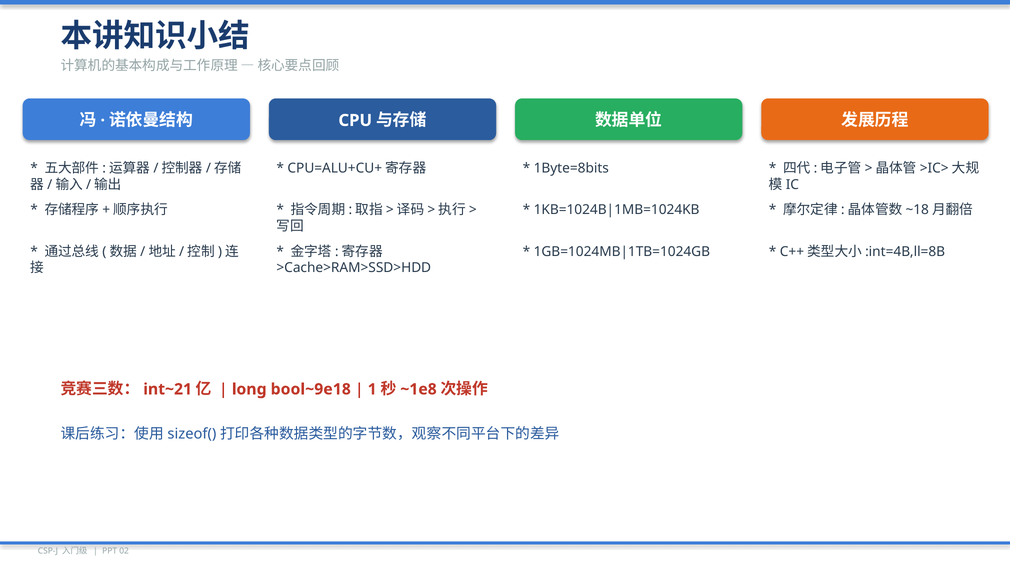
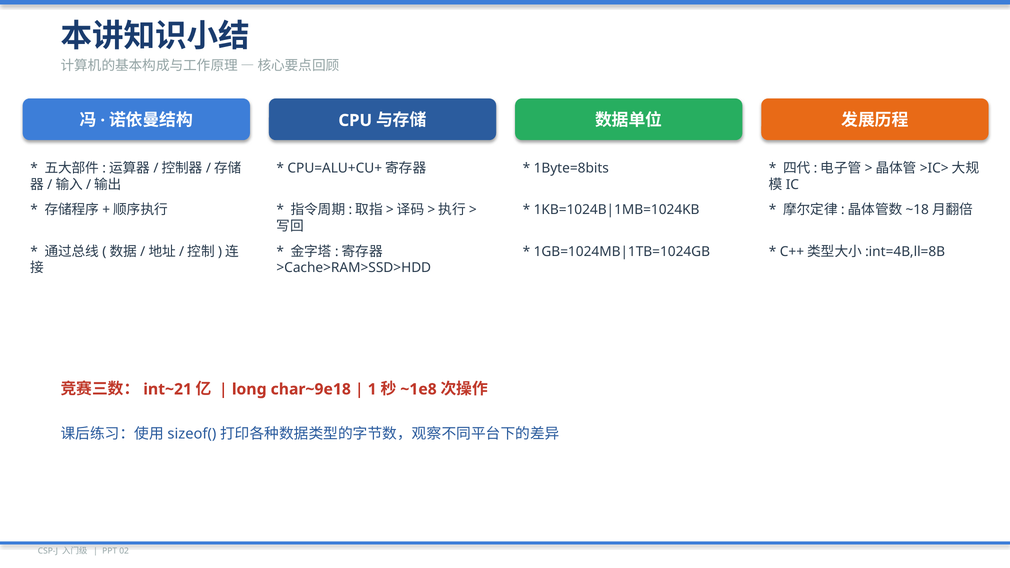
bool~9e18: bool~9e18 -> char~9e18
